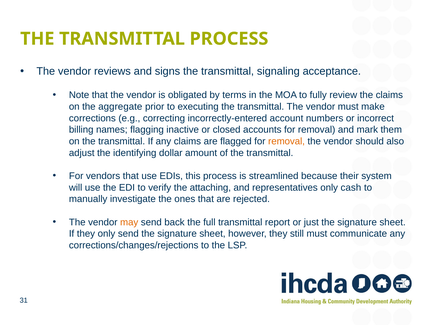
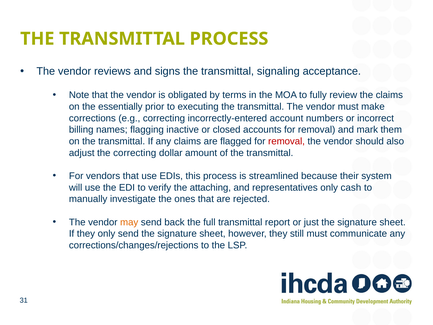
aggregate: aggregate -> essentially
removal at (287, 141) colour: orange -> red
the identifying: identifying -> correcting
